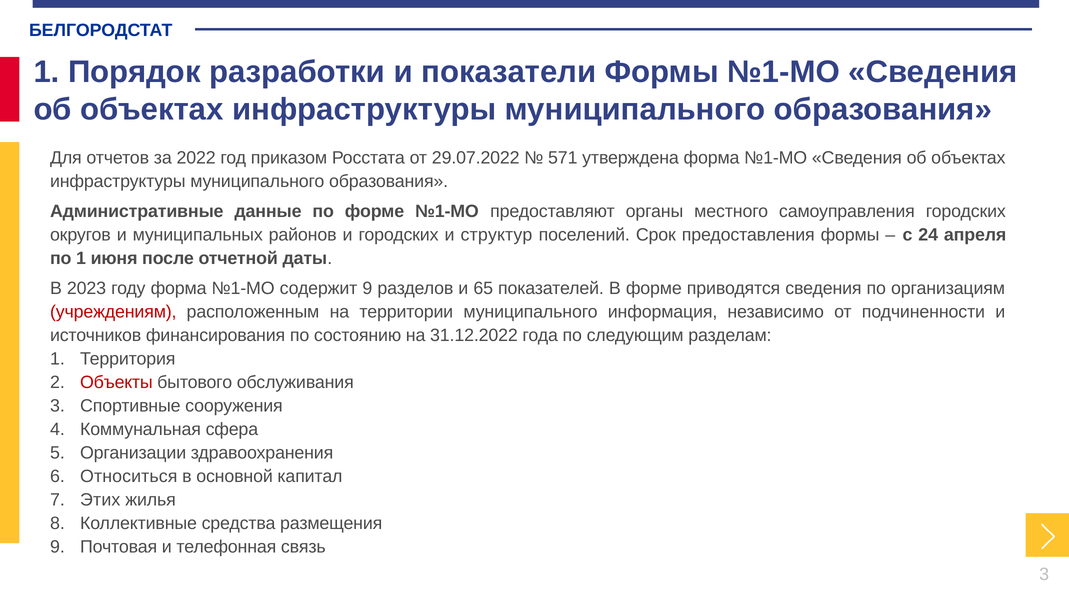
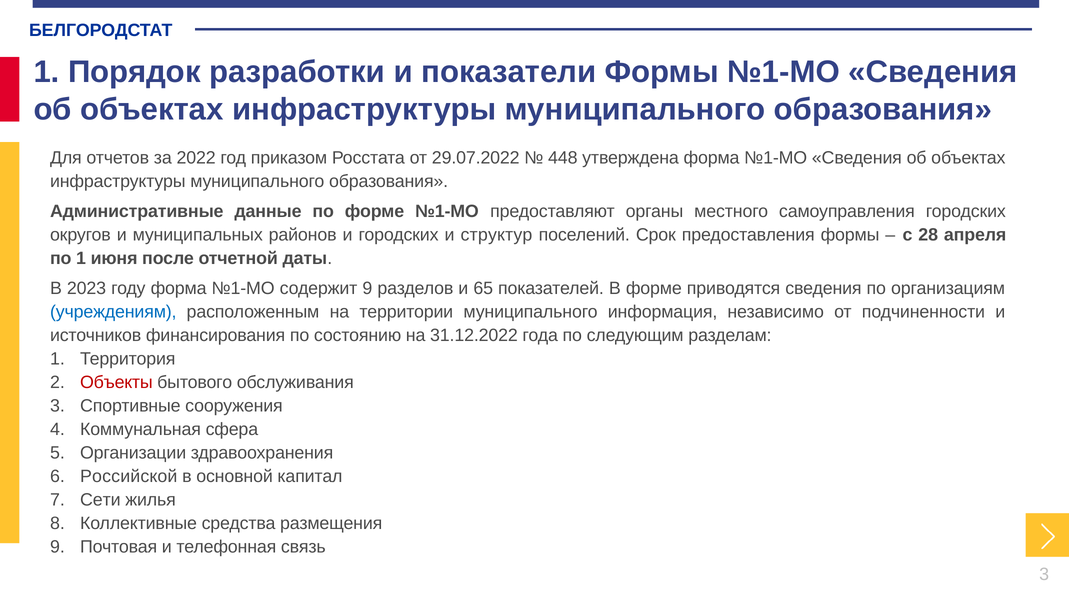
571: 571 -> 448
24: 24 -> 28
учреждениям colour: red -> blue
Относиться: Относиться -> Российской
Этих: Этих -> Сети
